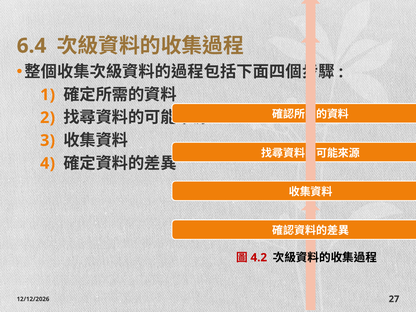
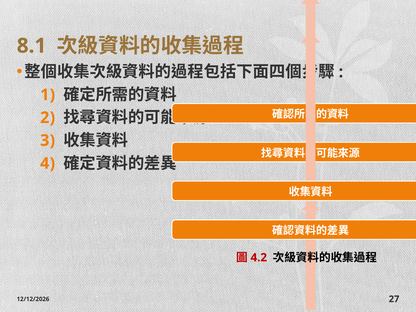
6.4: 6.4 -> 8.1
